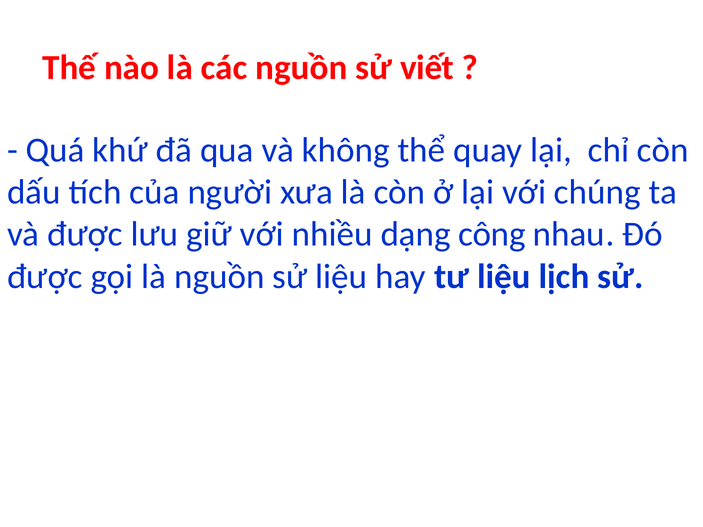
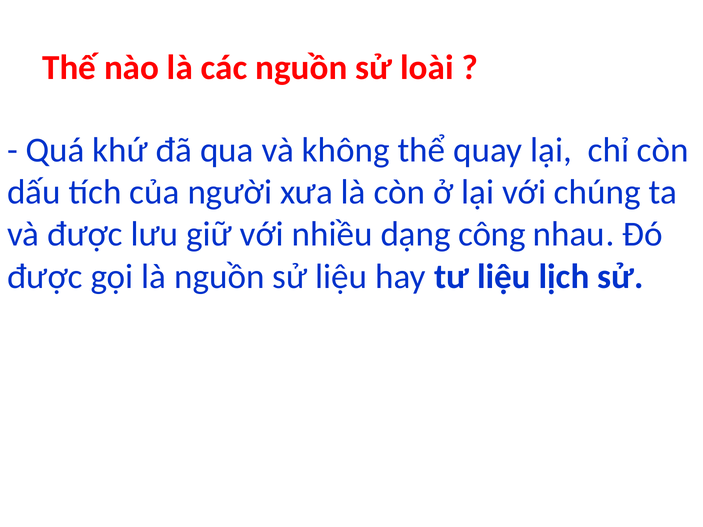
viết: viết -> loài
